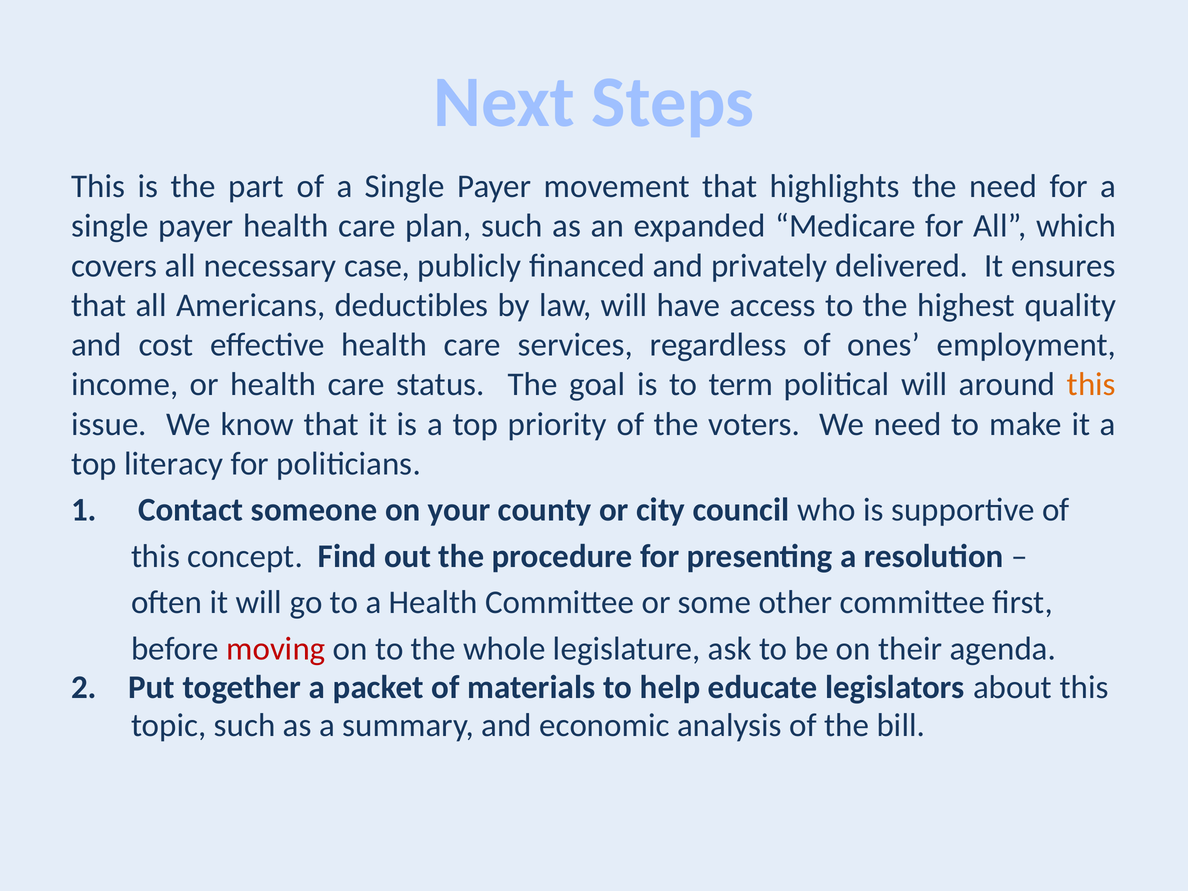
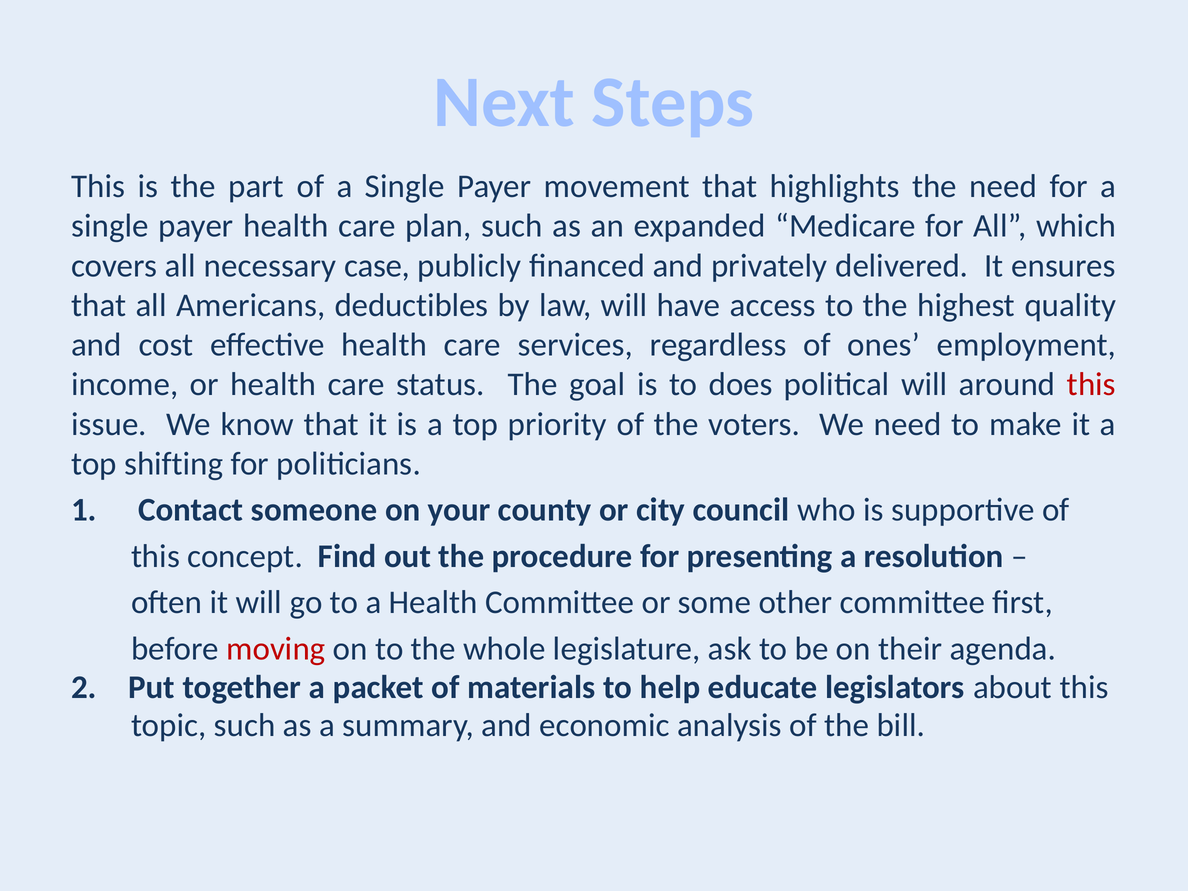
term: term -> does
this at (1091, 385) colour: orange -> red
literacy: literacy -> shifting
